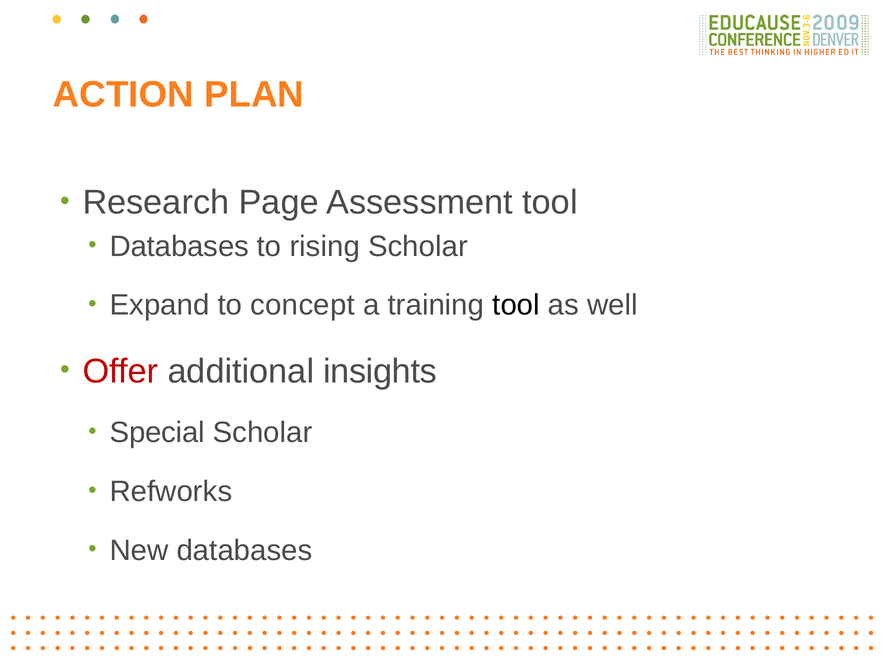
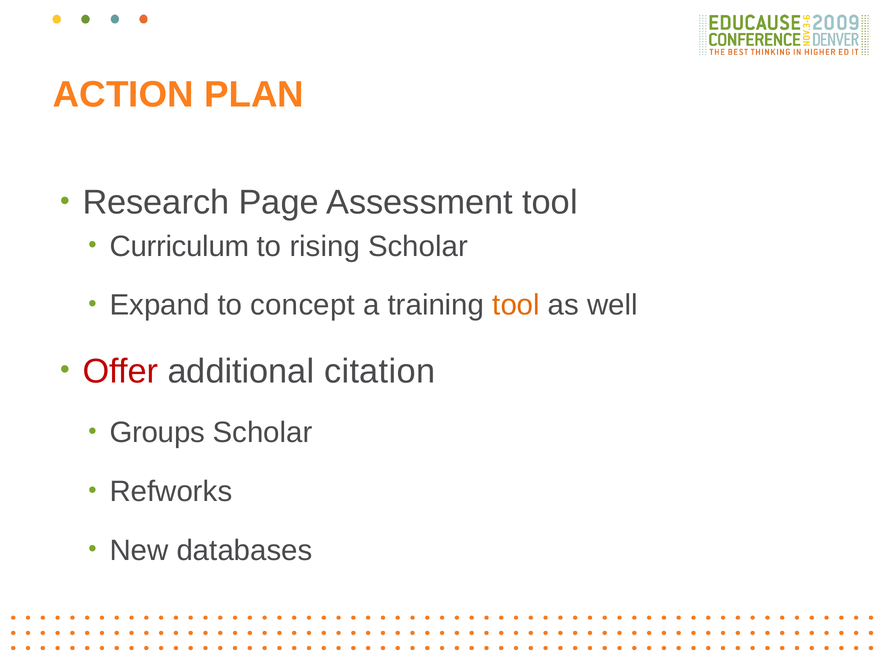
Databases at (179, 246): Databases -> Curriculum
tool at (516, 305) colour: black -> orange
insights: insights -> citation
Special: Special -> Groups
